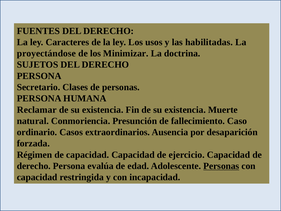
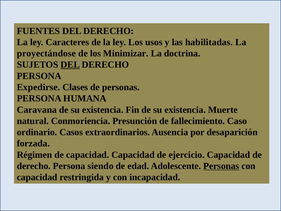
DEL at (70, 65) underline: none -> present
Secretario: Secretario -> Expedirse
Reclamar: Reclamar -> Caravana
evalúa: evalúa -> siendo
